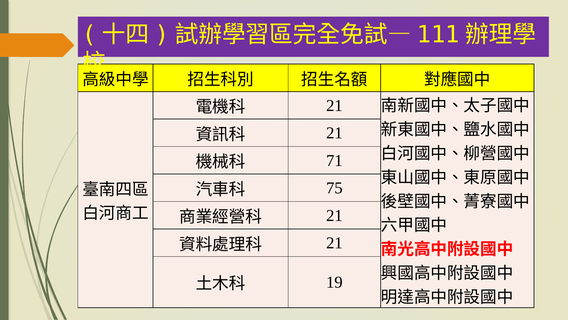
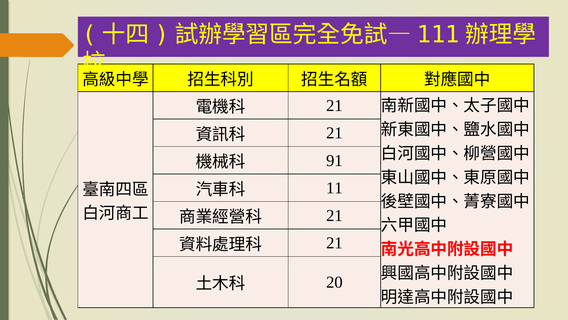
71: 71 -> 91
75: 75 -> 11
19: 19 -> 20
